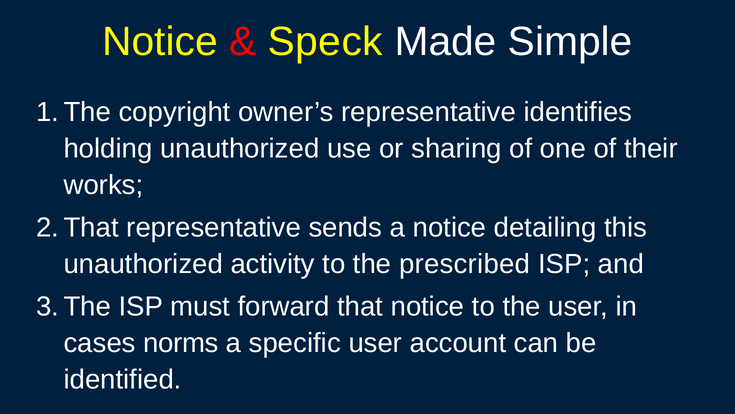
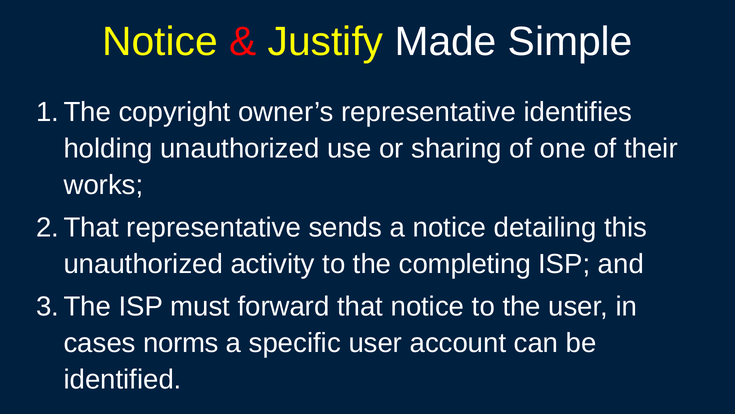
Speck: Speck -> Justify
prescribed: prescribed -> completing
